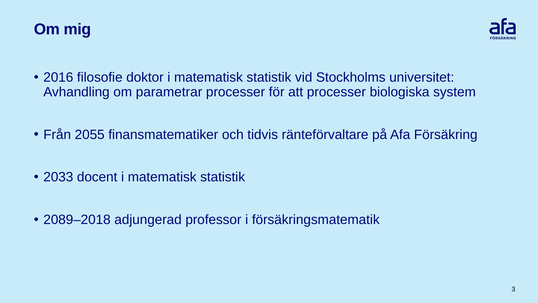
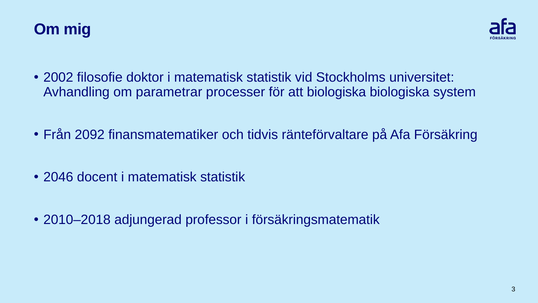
2016: 2016 -> 2002
att processer: processer -> biologiska
2055: 2055 -> 2092
2033: 2033 -> 2046
2089–2018: 2089–2018 -> 2010–2018
